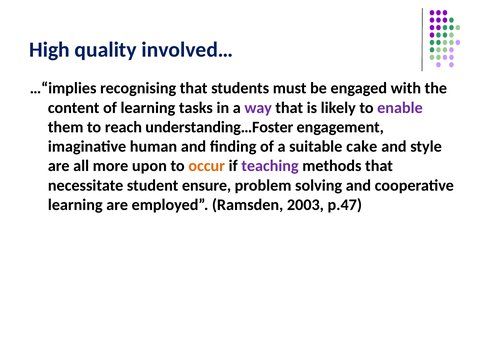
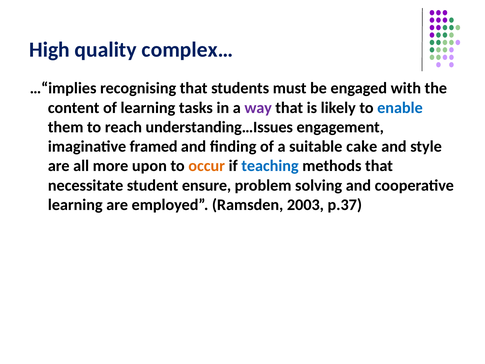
involved…: involved… -> complex…
enable colour: purple -> blue
understanding…Foster: understanding…Foster -> understanding…Issues
human: human -> framed
teaching colour: purple -> blue
p.47: p.47 -> p.37
